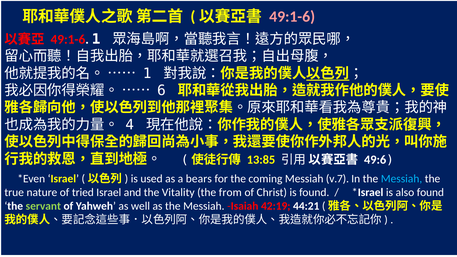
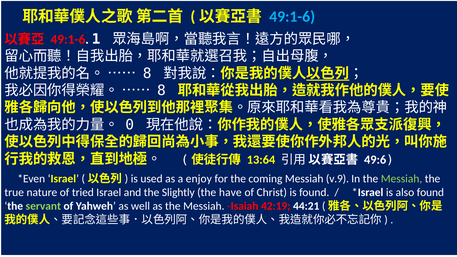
49:1-6 at (292, 17) colour: pink -> light blue
1 at (147, 73): 1 -> 8
6 at (161, 90): 6 -> 8
4: 4 -> 0
13:85: 13:85 -> 13:64
bears: bears -> enjoy
v.7: v.7 -> v.9
Messiah at (402, 179) colour: light blue -> light green
Vitality: Vitality -> Slightly
from: from -> have
